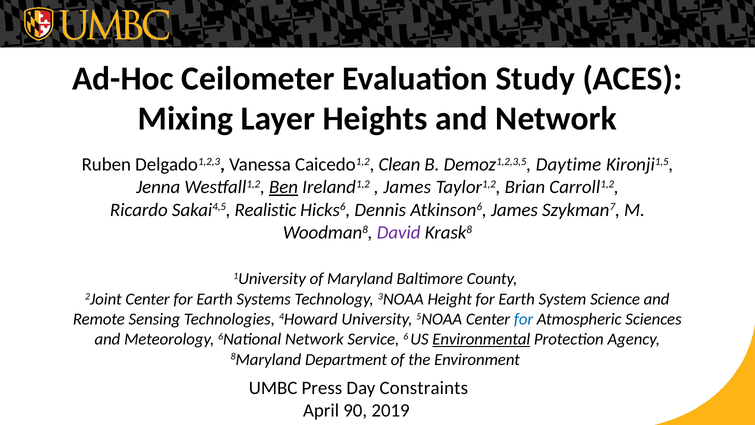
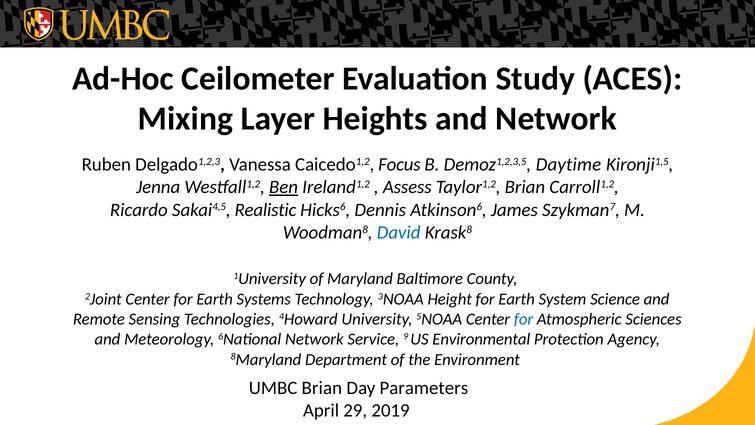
Clean: Clean -> Focus
James at (407, 187): James -> Assess
David colour: purple -> blue
6: 6 -> 9
Environmental underline: present -> none
UMBC Press: Press -> Brian
Constraints: Constraints -> Parameters
90: 90 -> 29
